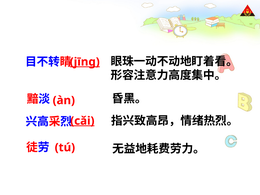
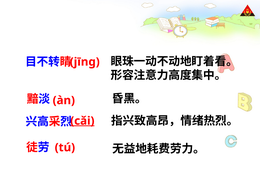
jīng underline: present -> none
